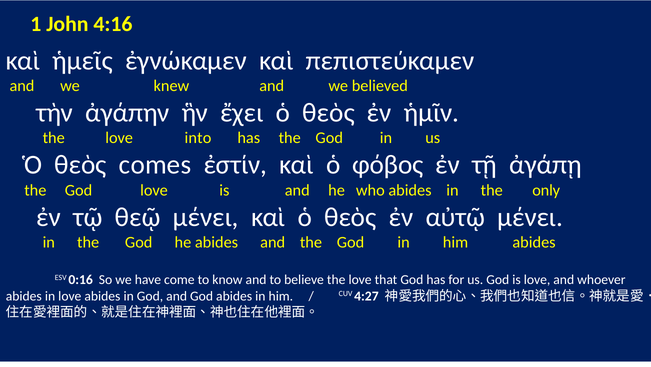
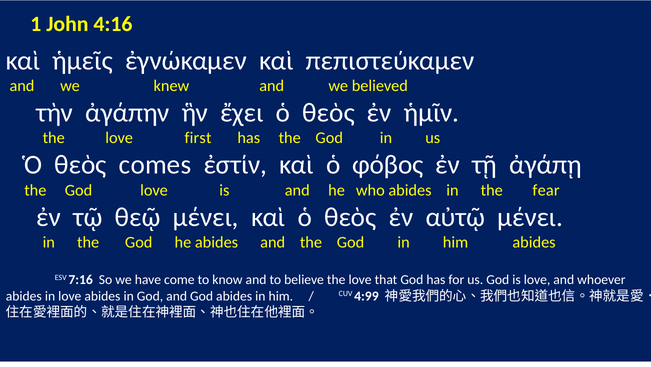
into: into -> first
only: only -> fear
0:16: 0:16 -> 7:16
4:27: 4:27 -> 4:99
